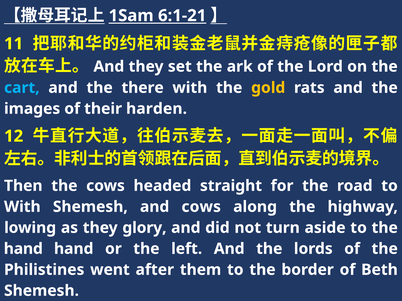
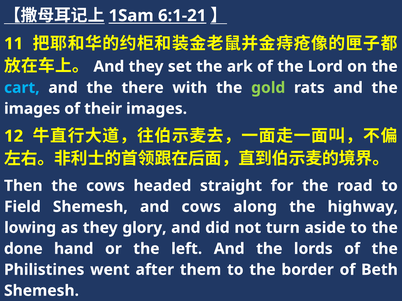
gold colour: yellow -> light green
their harden: harden -> images
With at (22, 207): With -> Field
hand at (23, 249): hand -> done
